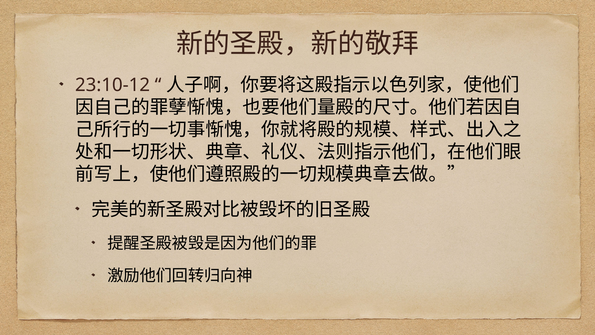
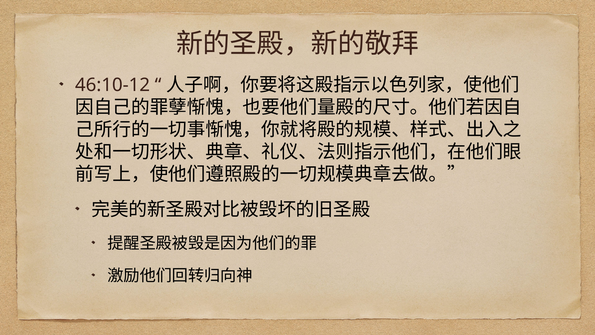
23:10-12: 23:10-12 -> 46:10-12
